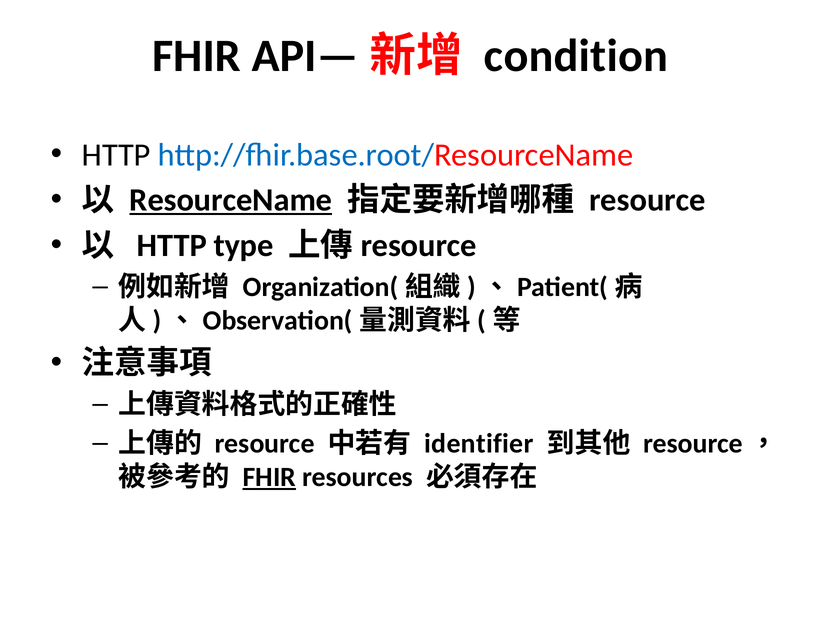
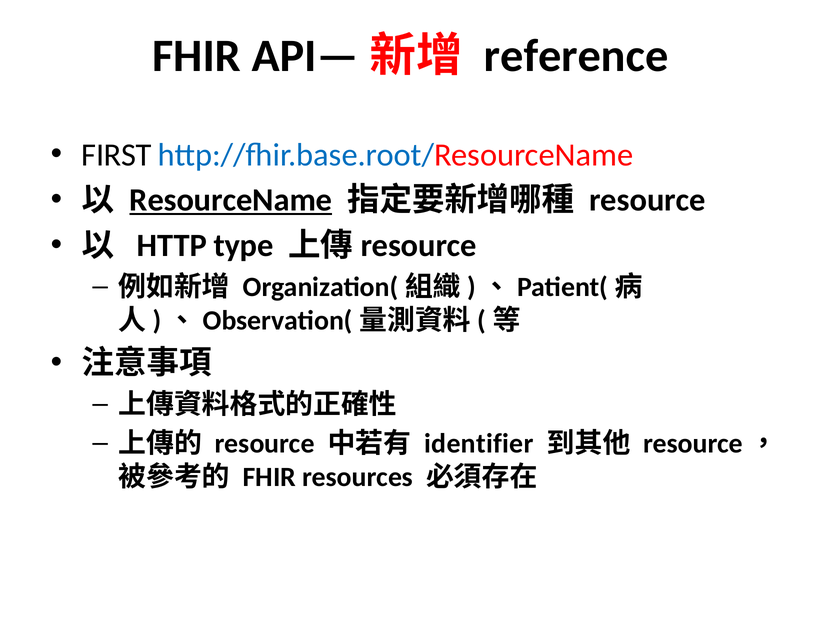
condition: condition -> reference
HTTP at (116, 155): HTTP -> FIRST
FHIR at (269, 477) underline: present -> none
